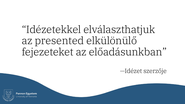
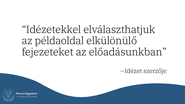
presented: presented -> példaoldal
